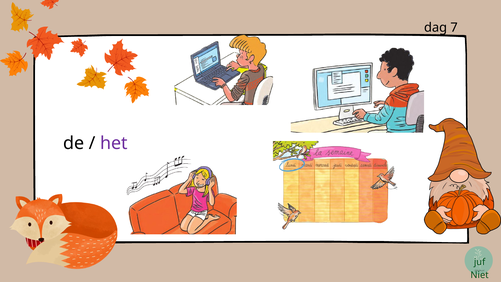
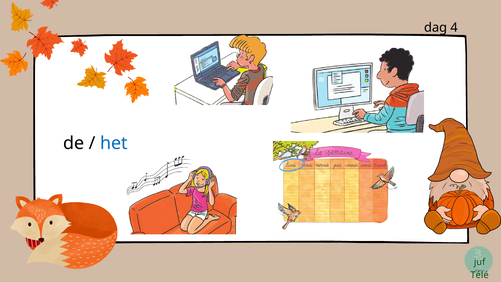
7: 7 -> 4
het colour: purple -> blue
Niet: Niet -> Télé
